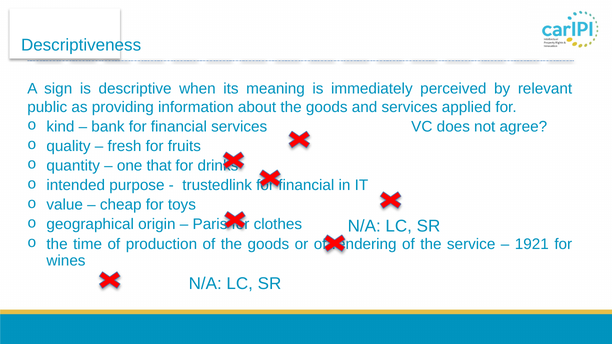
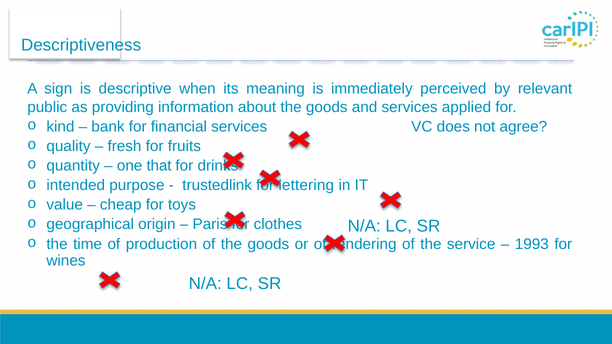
financial at (306, 185): financial -> lettering
1921: 1921 -> 1993
